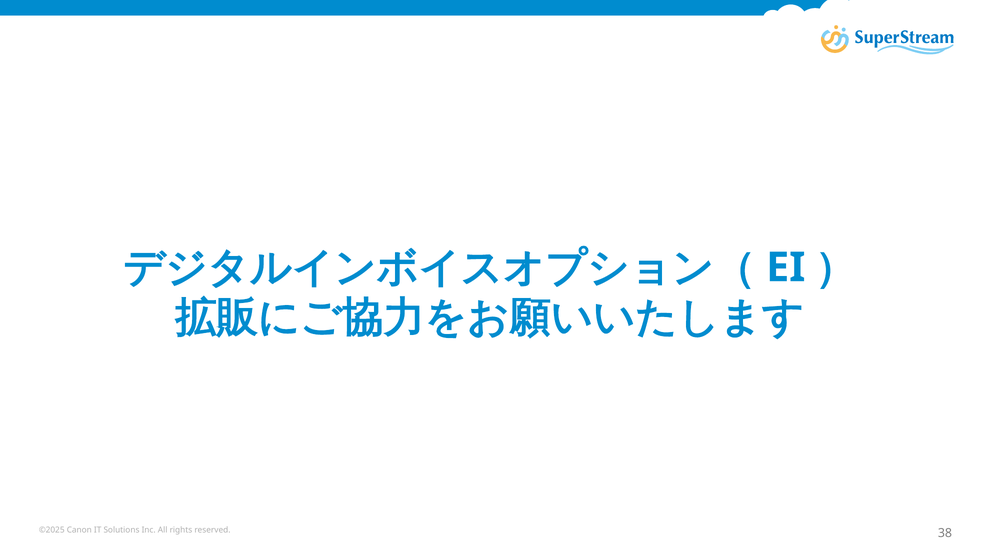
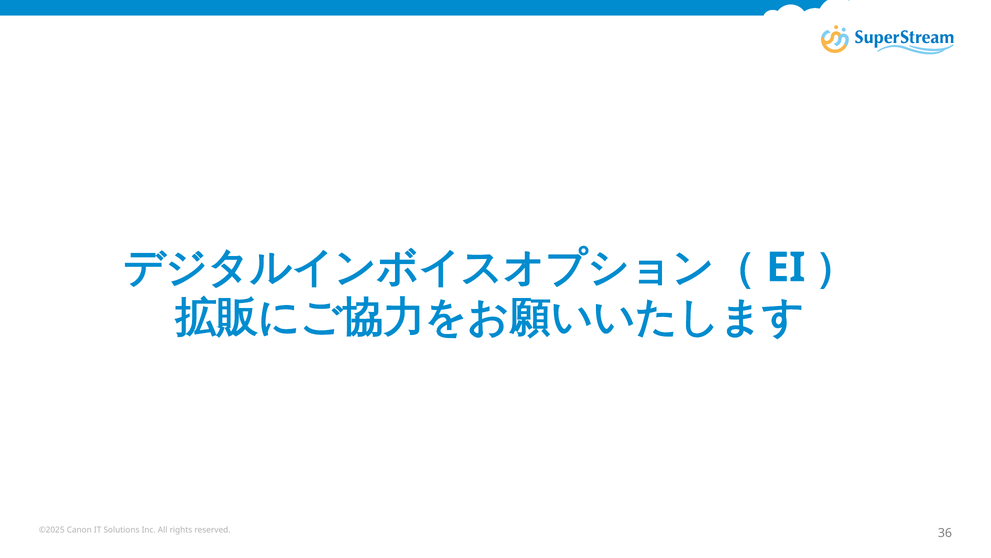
38: 38 -> 36
